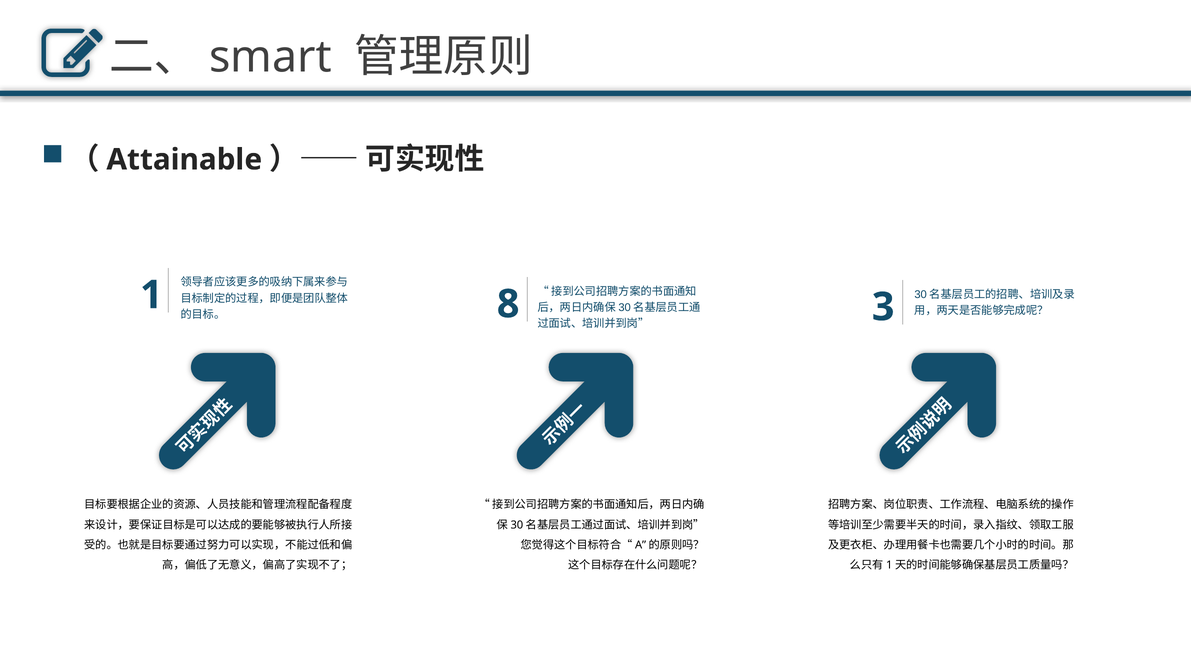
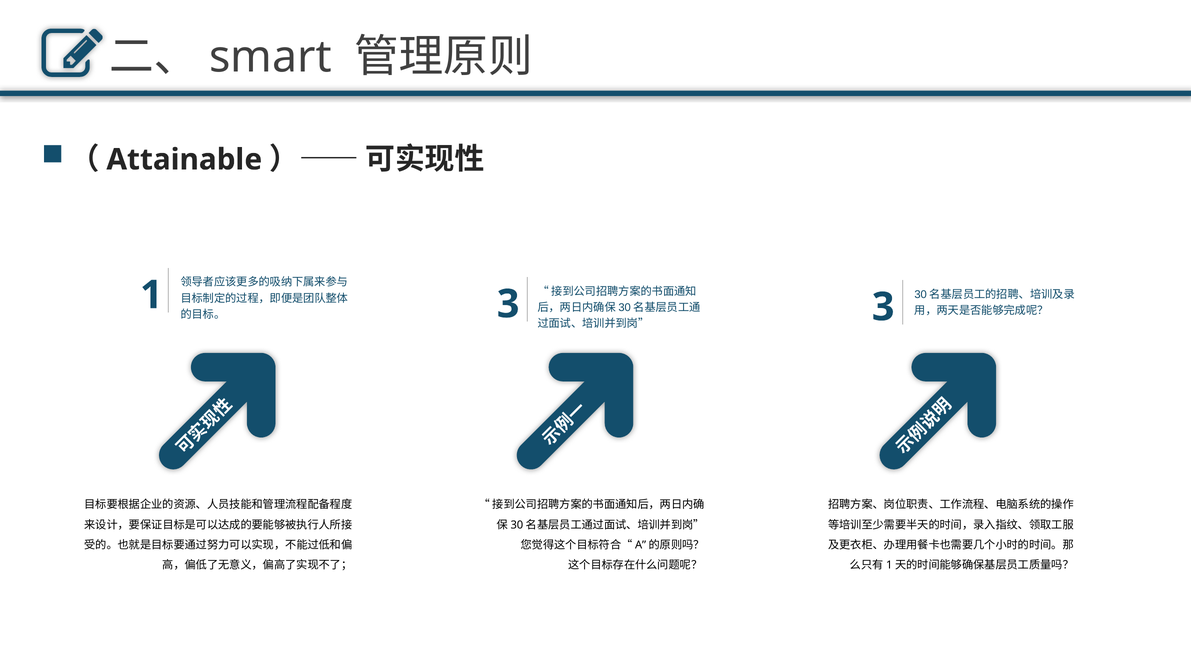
1 8: 8 -> 3
